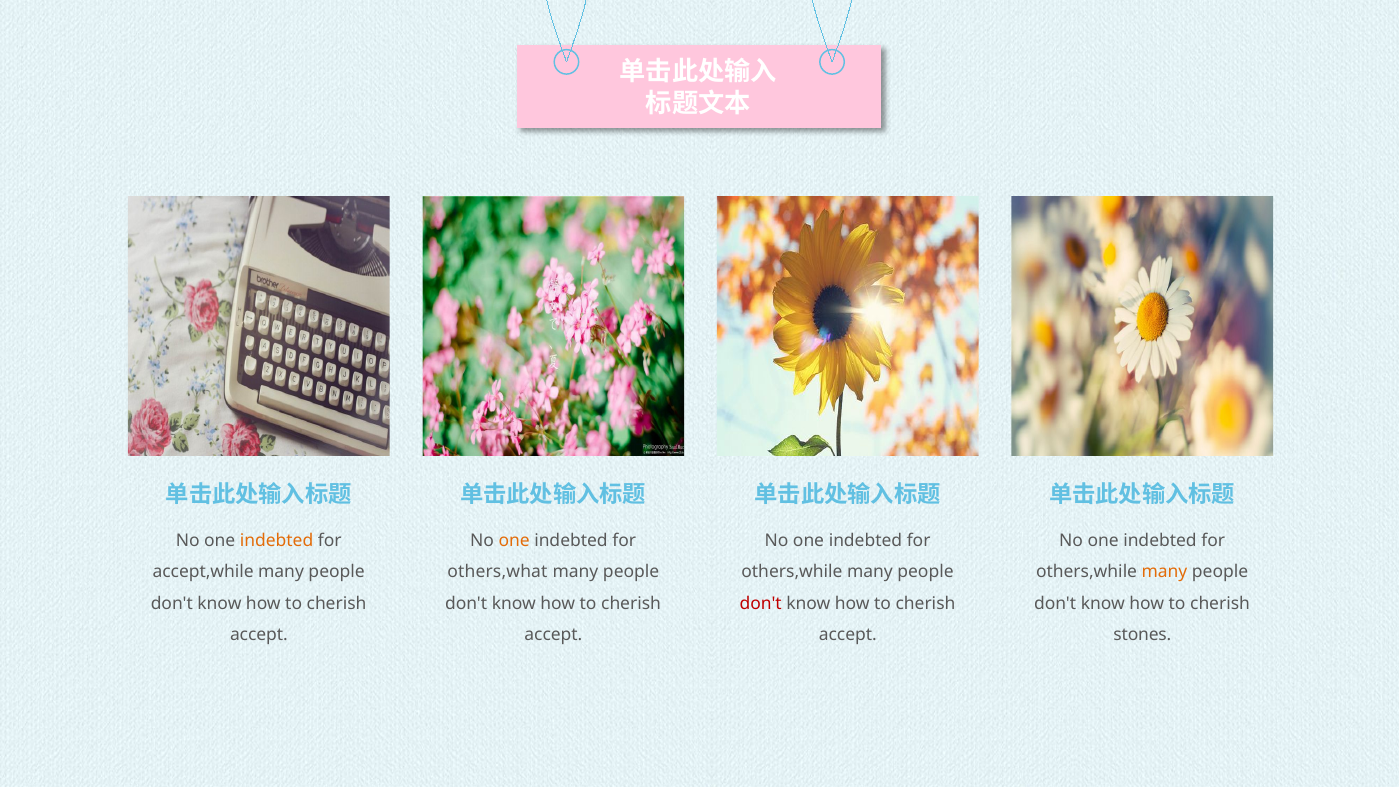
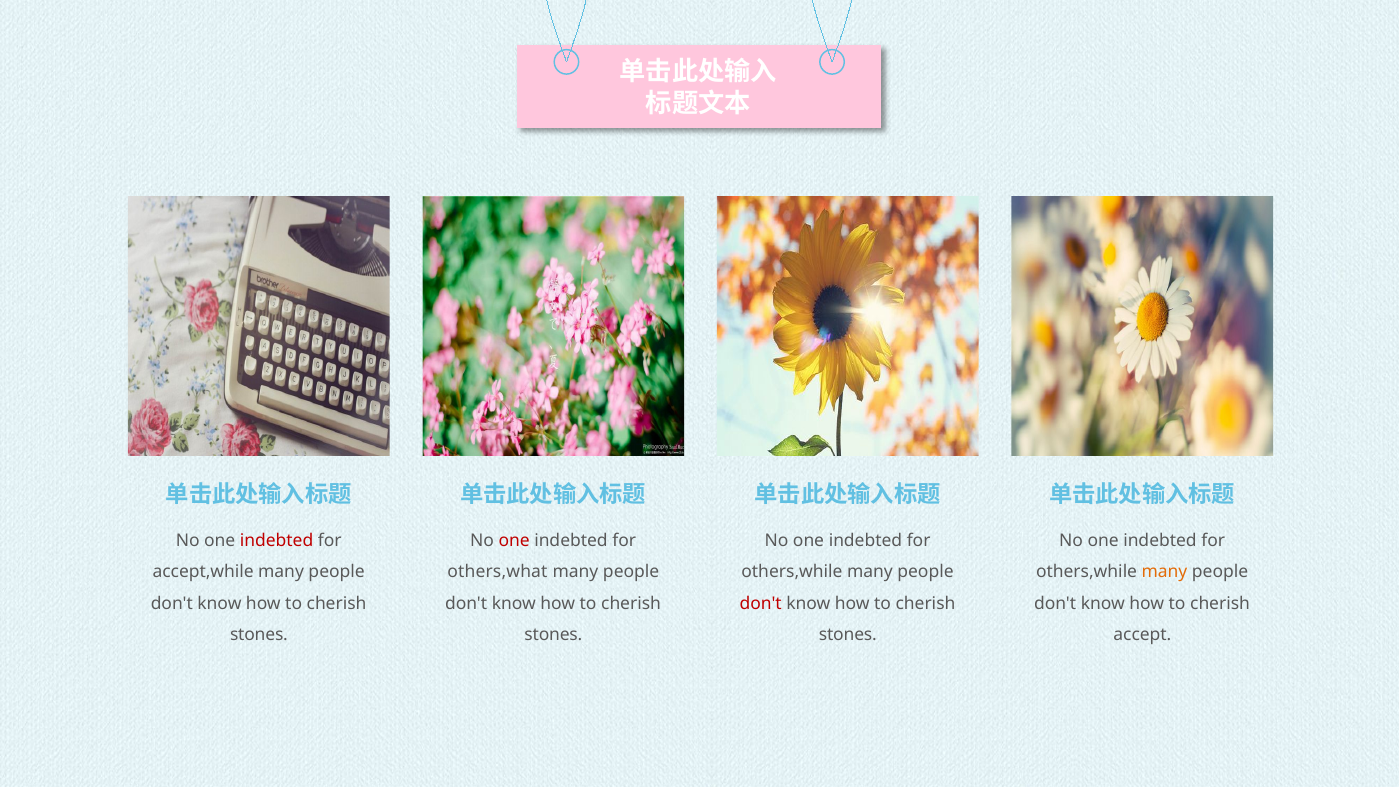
indebted at (277, 540) colour: orange -> red
one at (514, 540) colour: orange -> red
accept at (259, 635): accept -> stones
accept at (553, 635): accept -> stones
accept at (848, 635): accept -> stones
stones: stones -> accept
